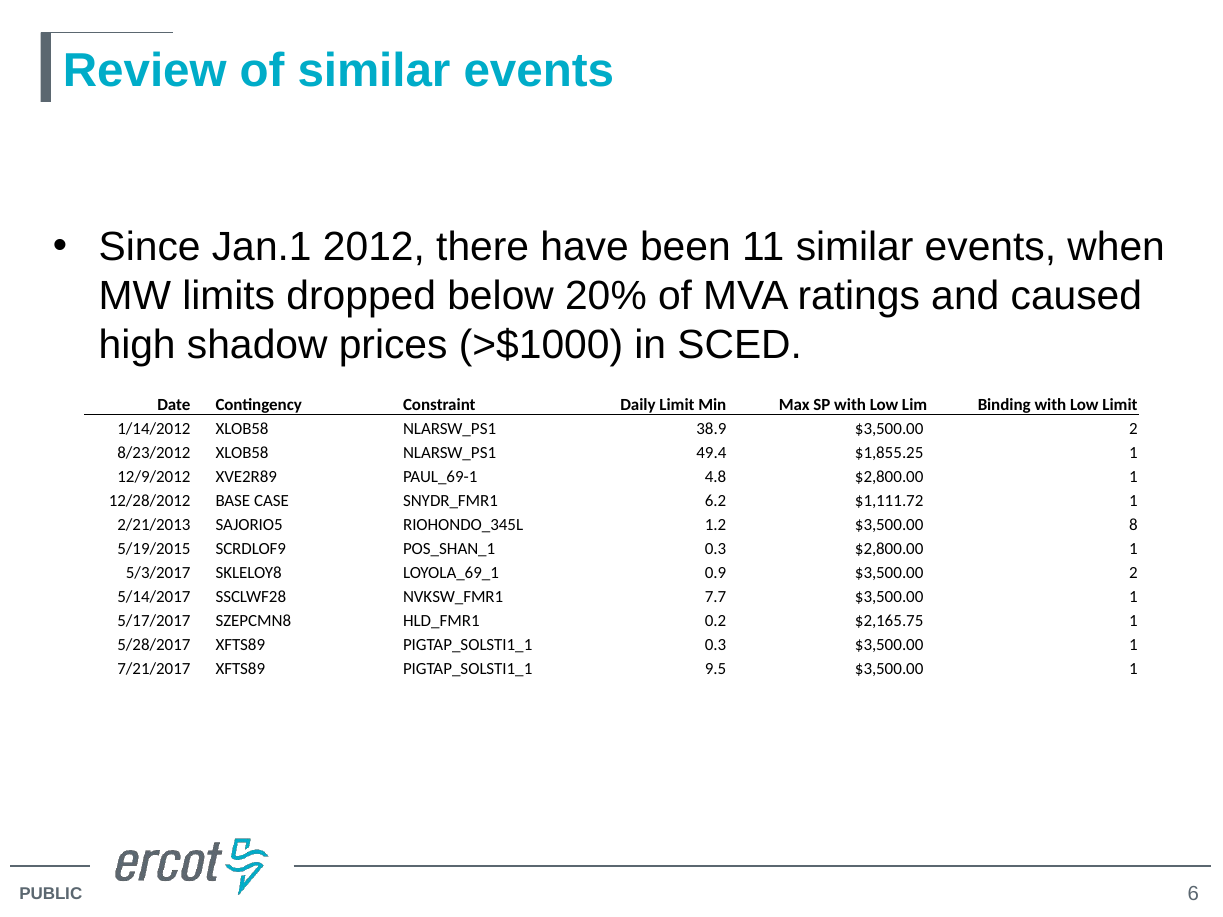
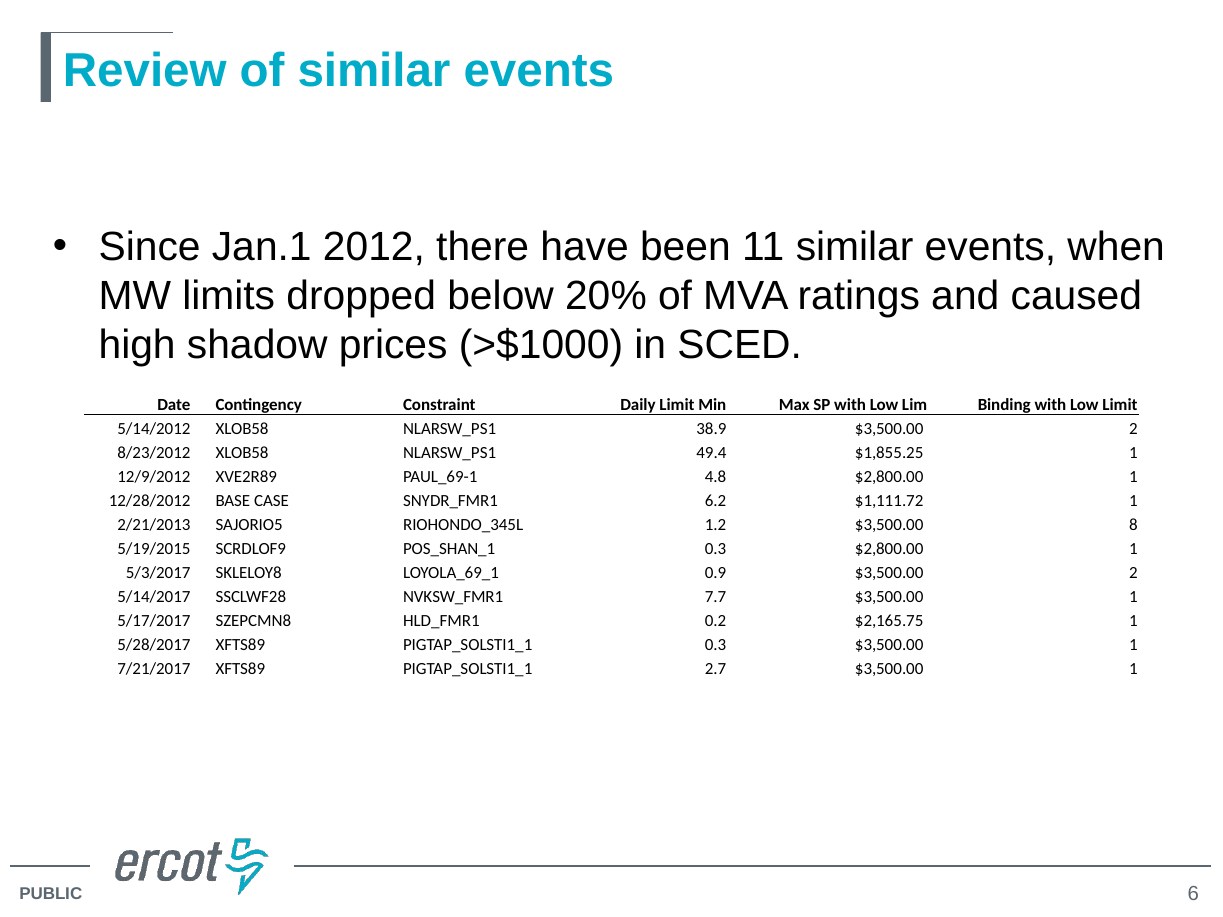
1/14/2012: 1/14/2012 -> 5/14/2012
9.5: 9.5 -> 2.7
